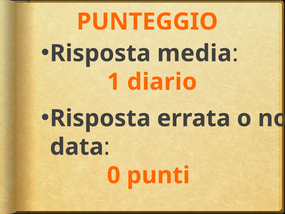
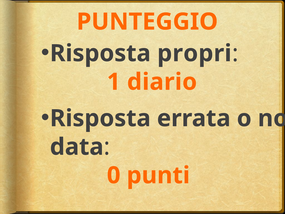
media: media -> propri
